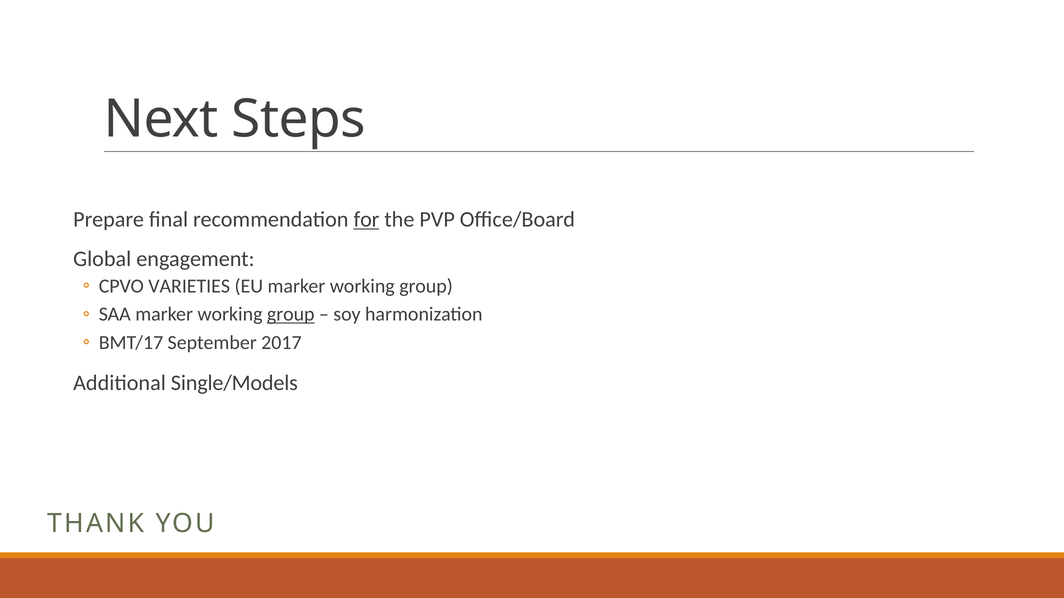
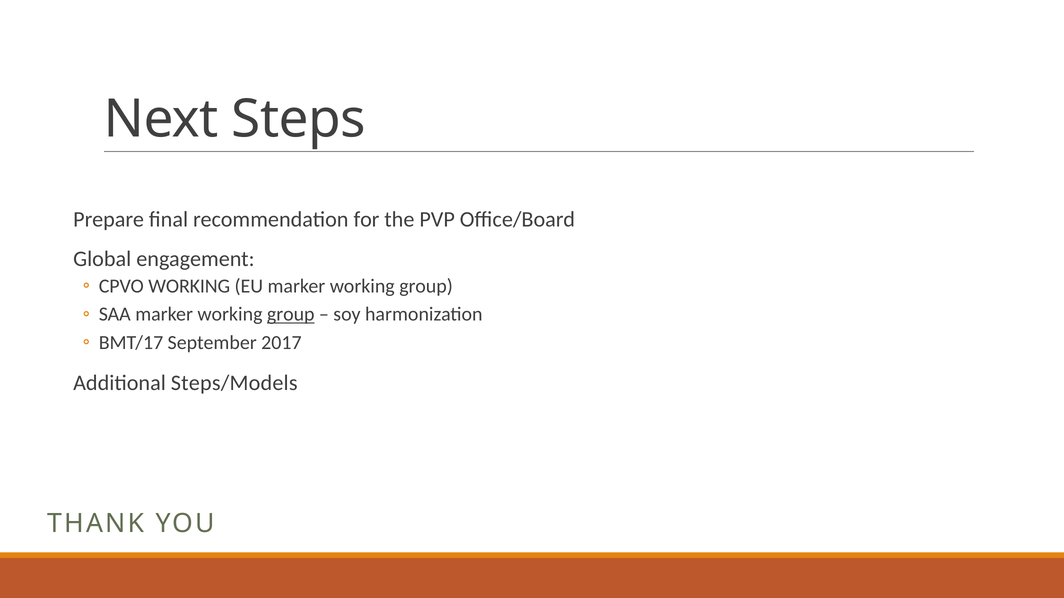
for underline: present -> none
CPVO VARIETIES: VARIETIES -> WORKING
Single/Models: Single/Models -> Steps/Models
